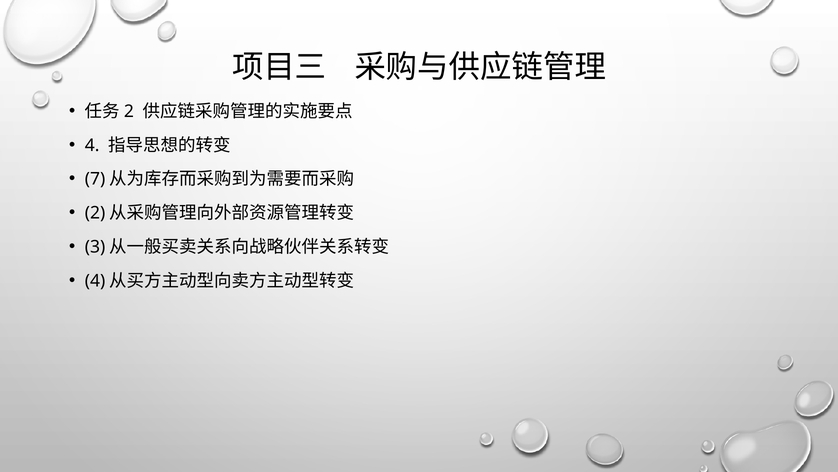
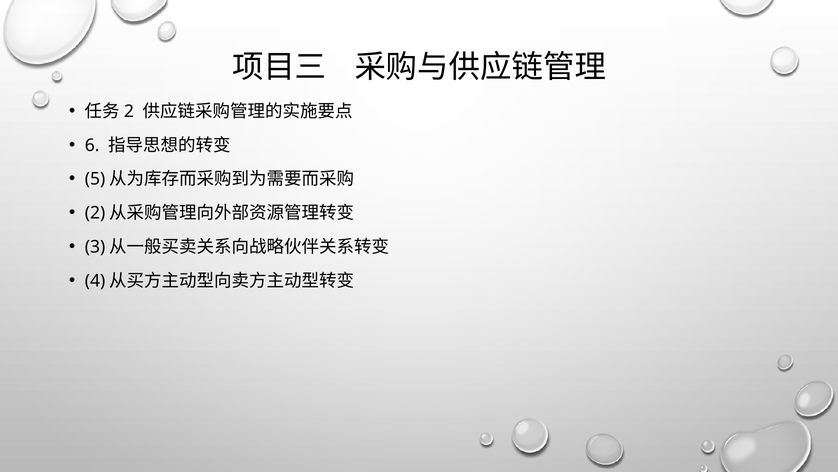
4 at (92, 145): 4 -> 6
7: 7 -> 5
